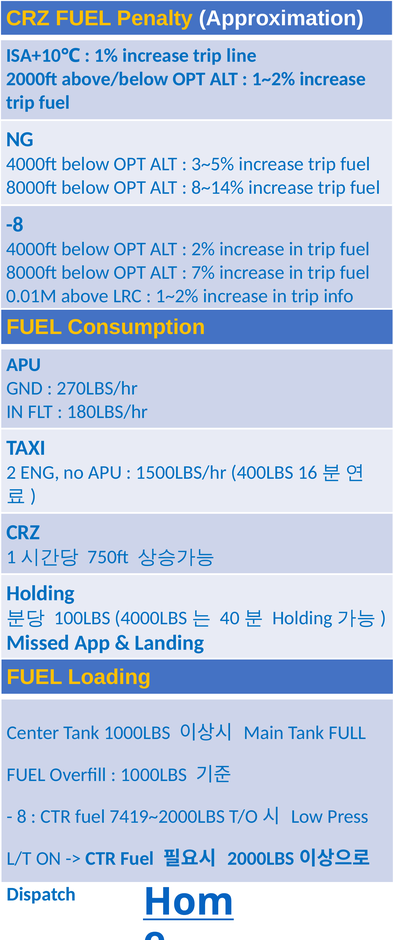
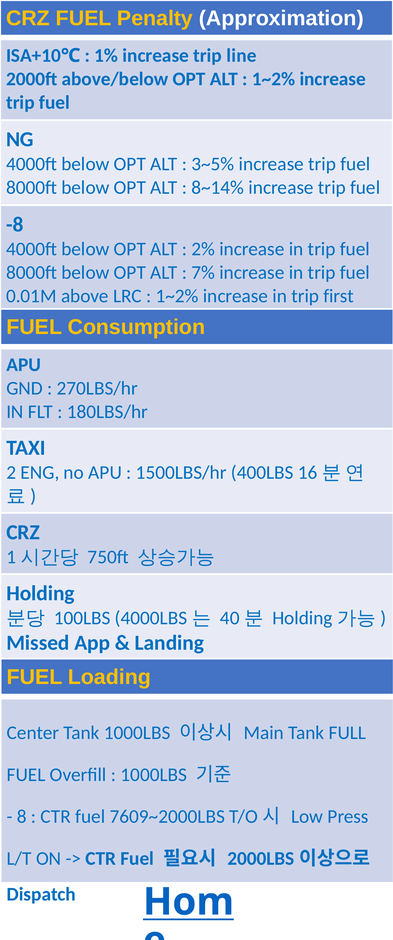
info: info -> first
7419~2000LBS: 7419~2000LBS -> 7609~2000LBS
